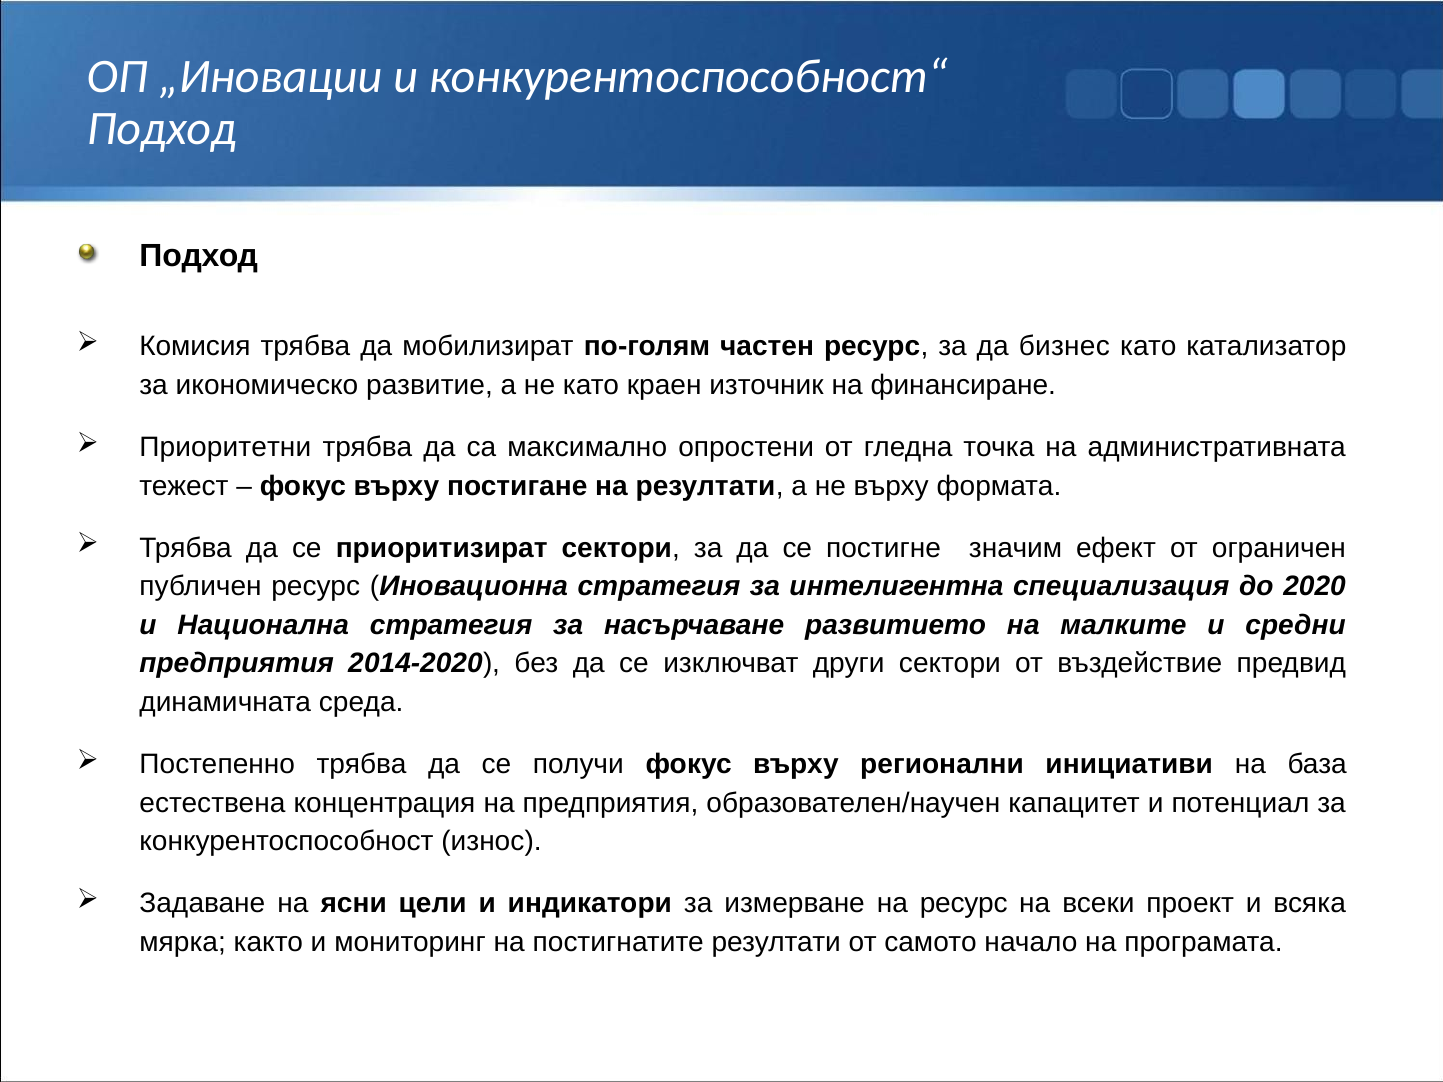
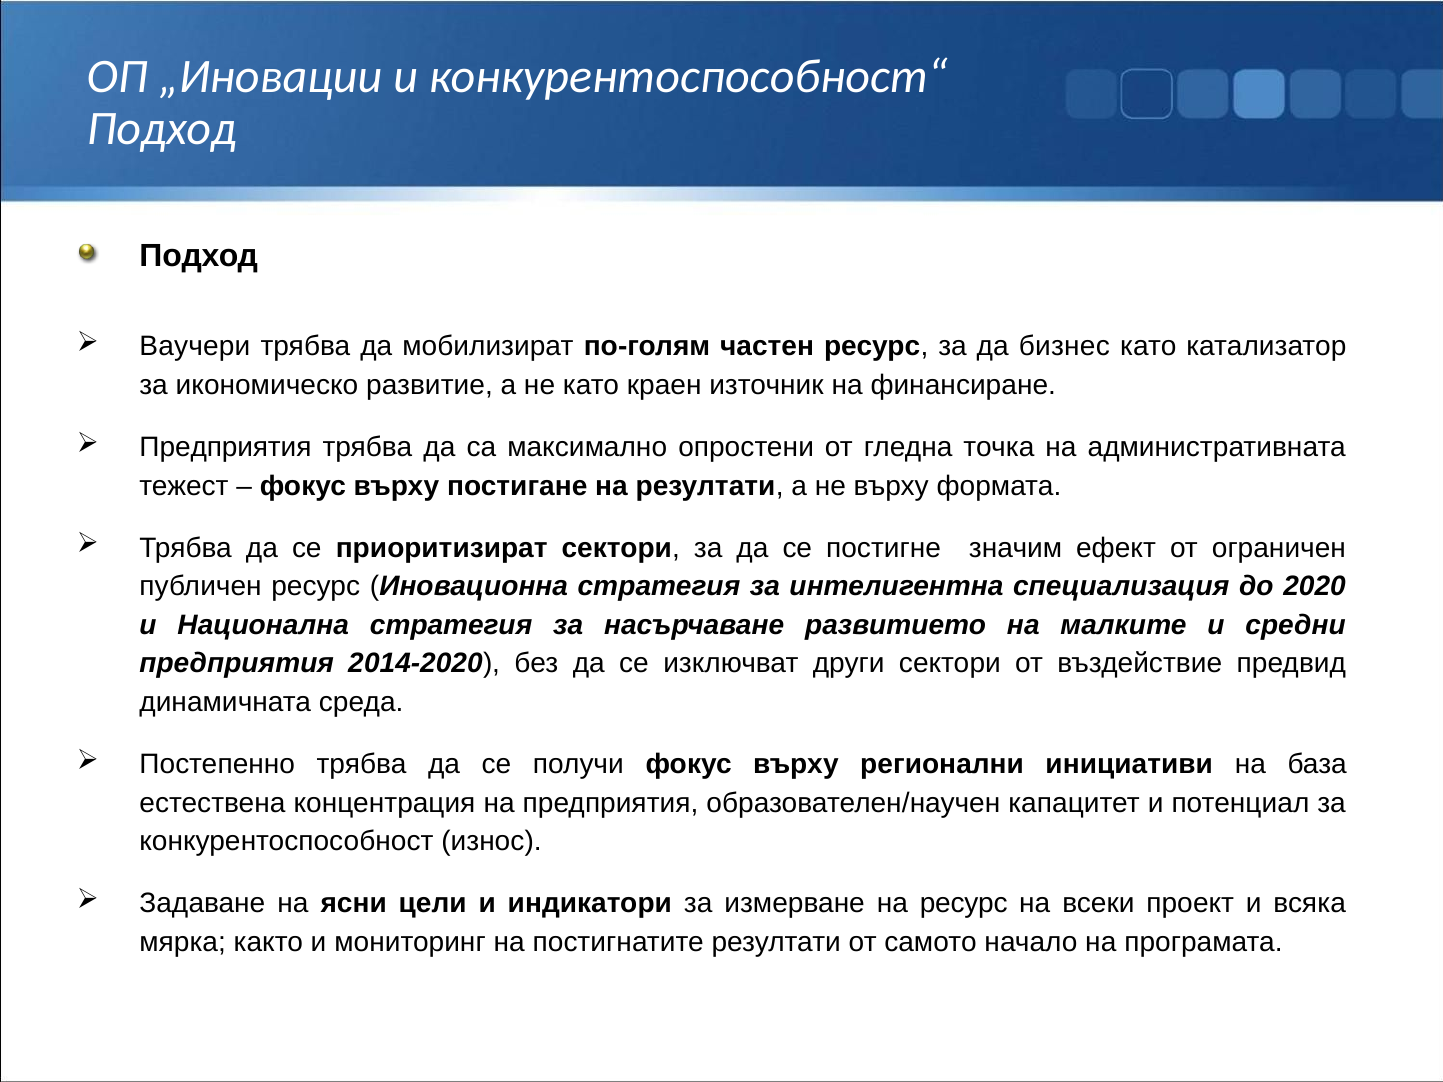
Комисия: Комисия -> Ваучери
Приоритетни at (225, 448): Приоритетни -> Предприятия
